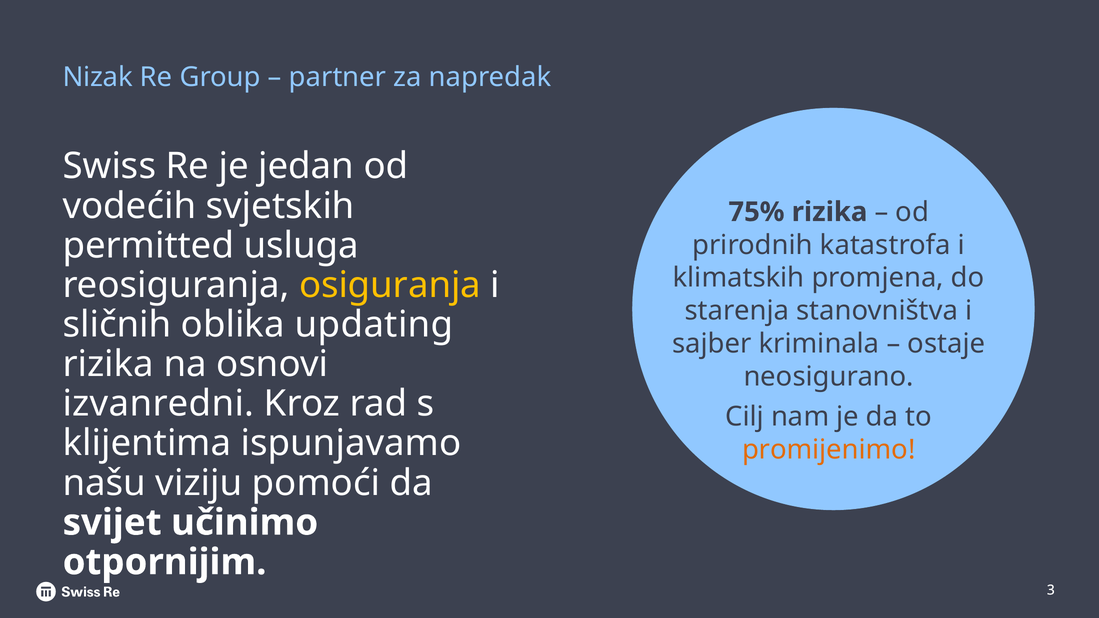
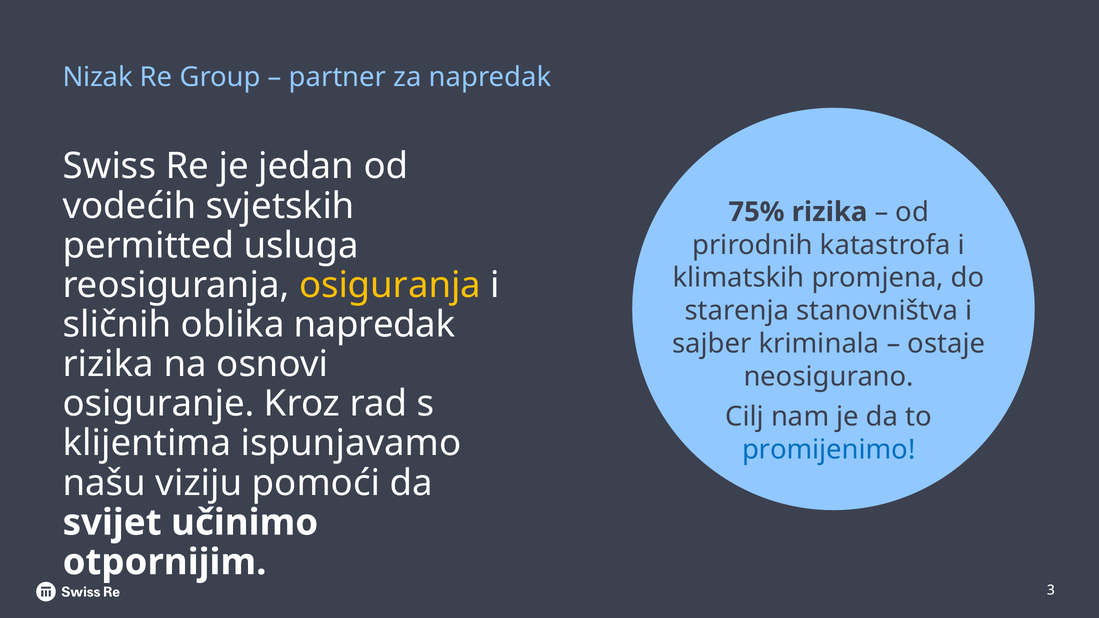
oblika updating: updating -> napredak
izvanredni: izvanredni -> osiguranje
promijenimo colour: orange -> blue
